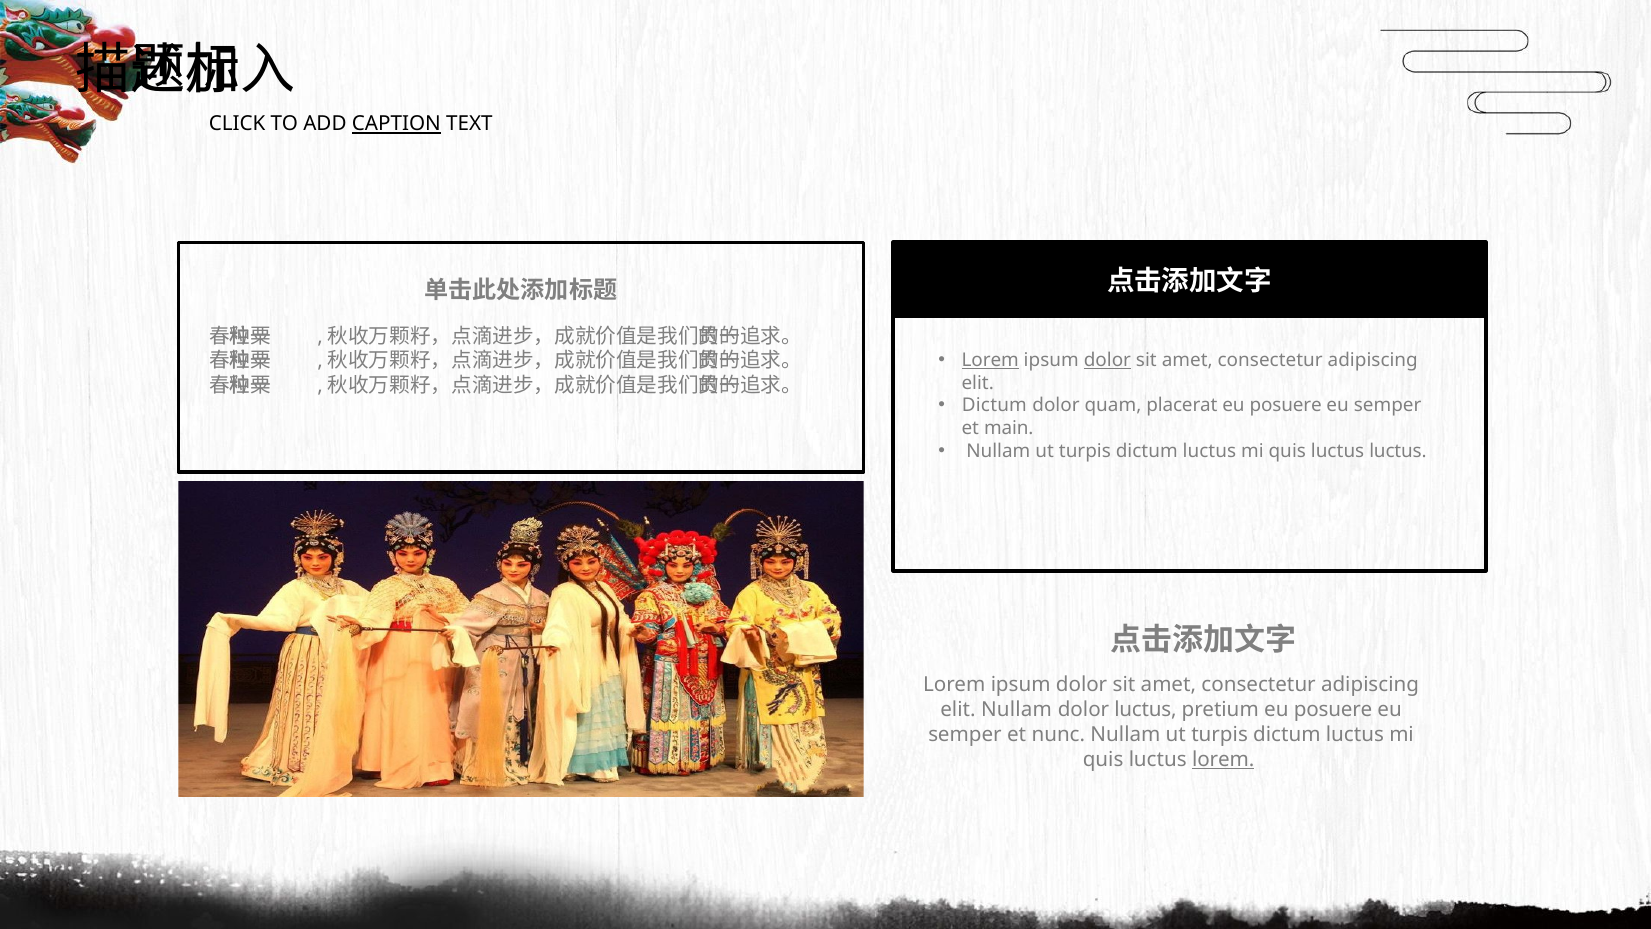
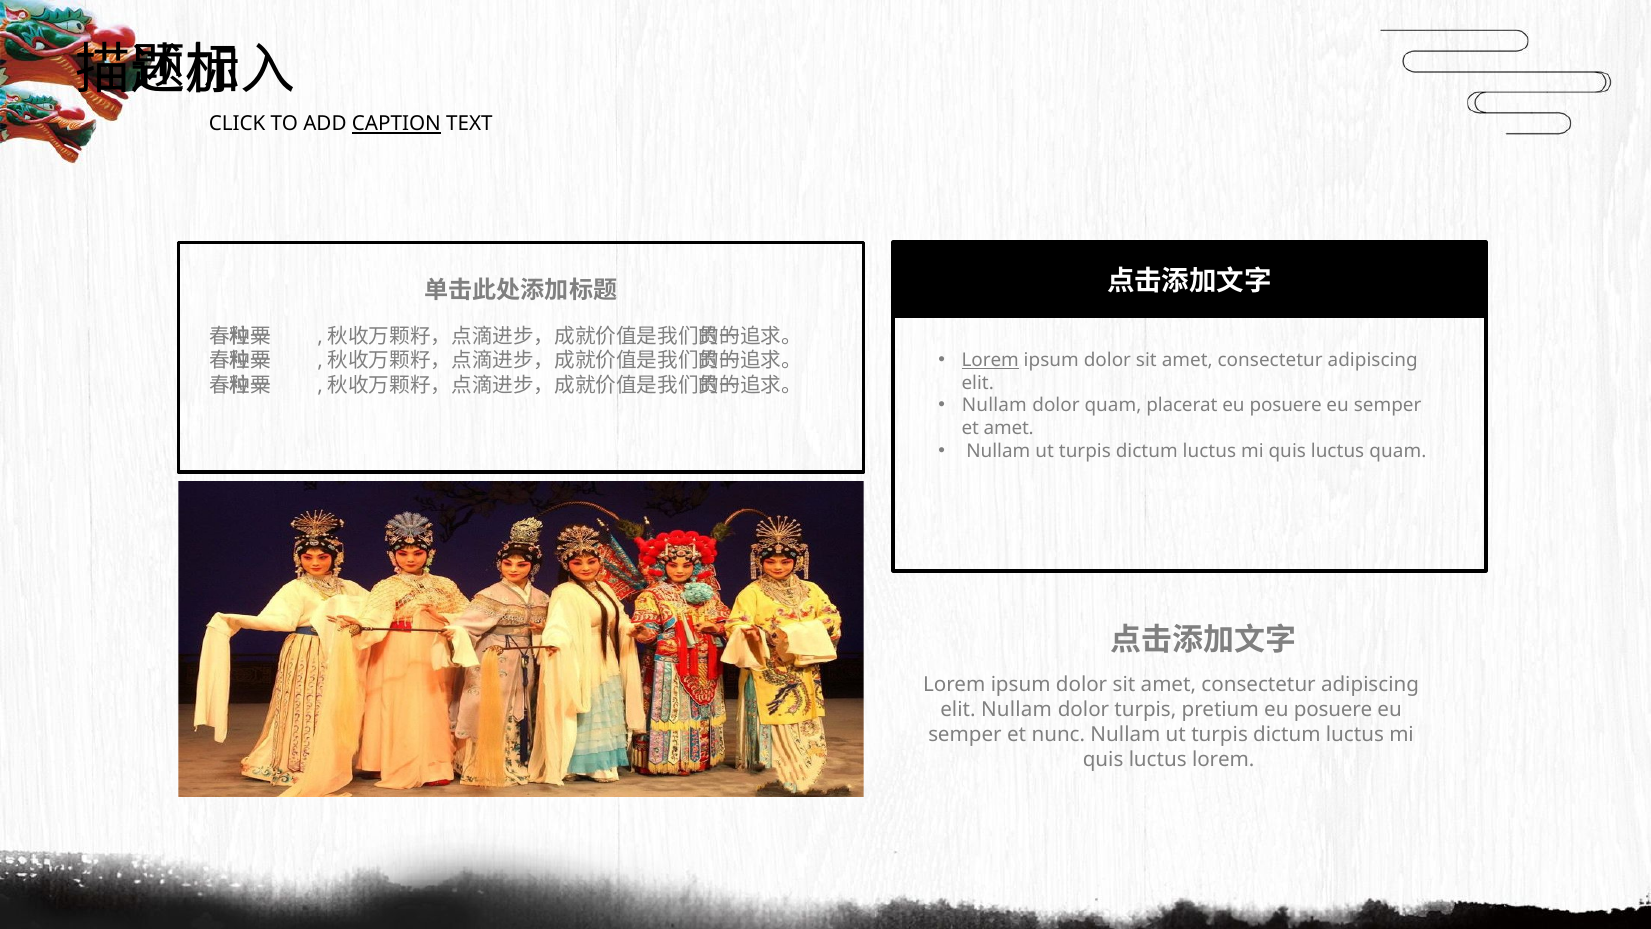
dolor at (1107, 360) underline: present -> none
Dictum at (994, 406): Dictum -> Nullam
et main: main -> amet
luctus luctus: luctus -> quam
dolor luctus: luctus -> turpis
lorem at (1223, 760) underline: present -> none
